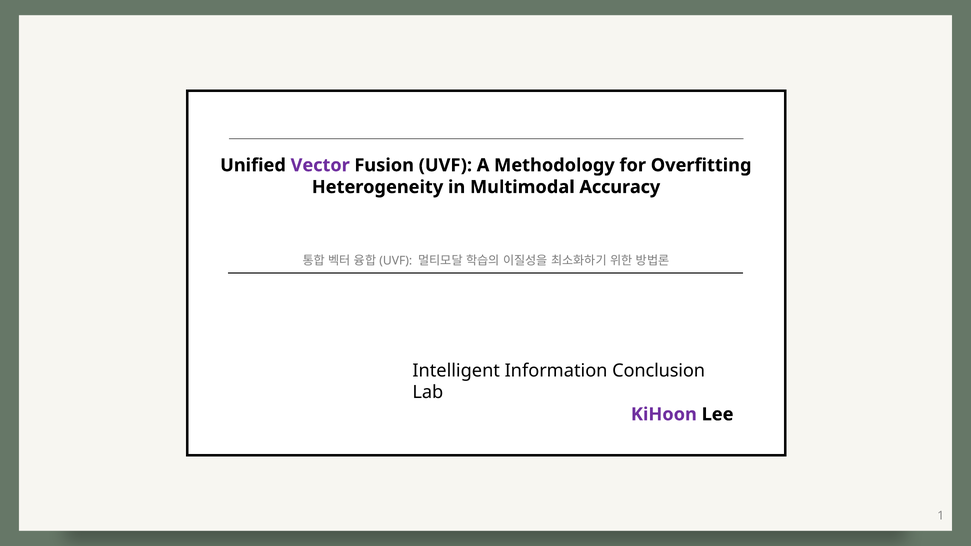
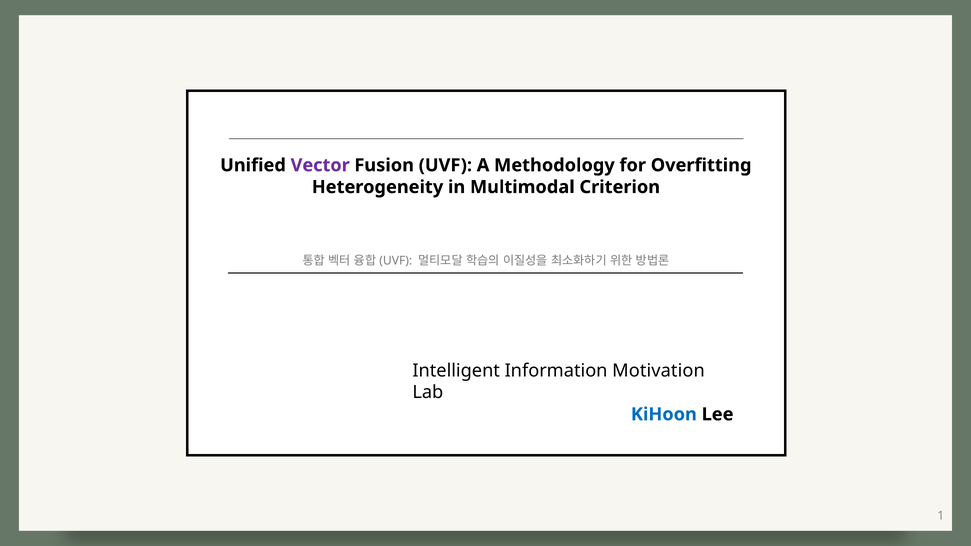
Accuracy: Accuracy -> Criterion
Conclusion: Conclusion -> Motivation
KiHoon colour: purple -> blue
